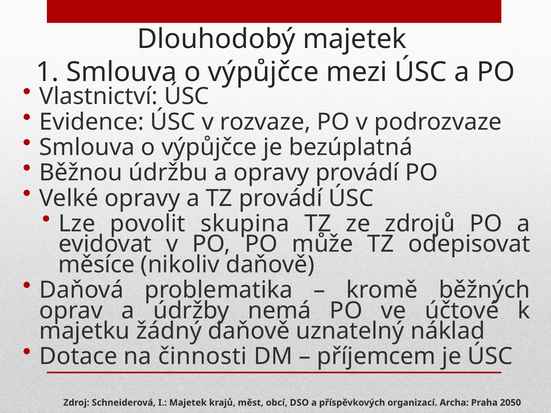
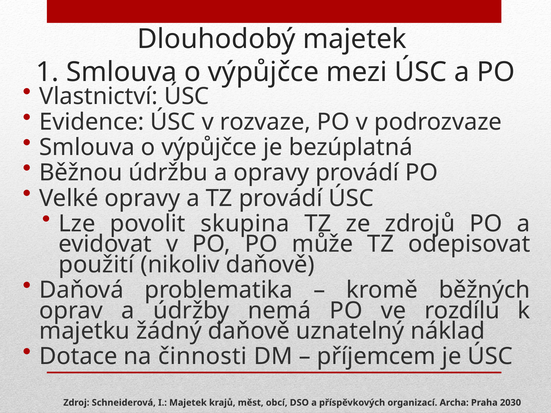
měsíce: měsíce -> použití
účtové: účtové -> rozdílu
2050: 2050 -> 2030
